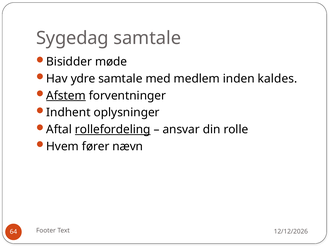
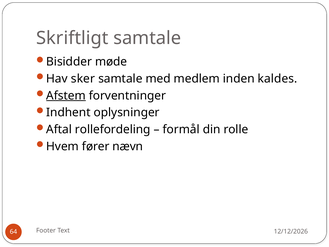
Sygedag: Sygedag -> Skriftligt
ydre: ydre -> sker
rollefordeling underline: present -> none
ansvar: ansvar -> formål
